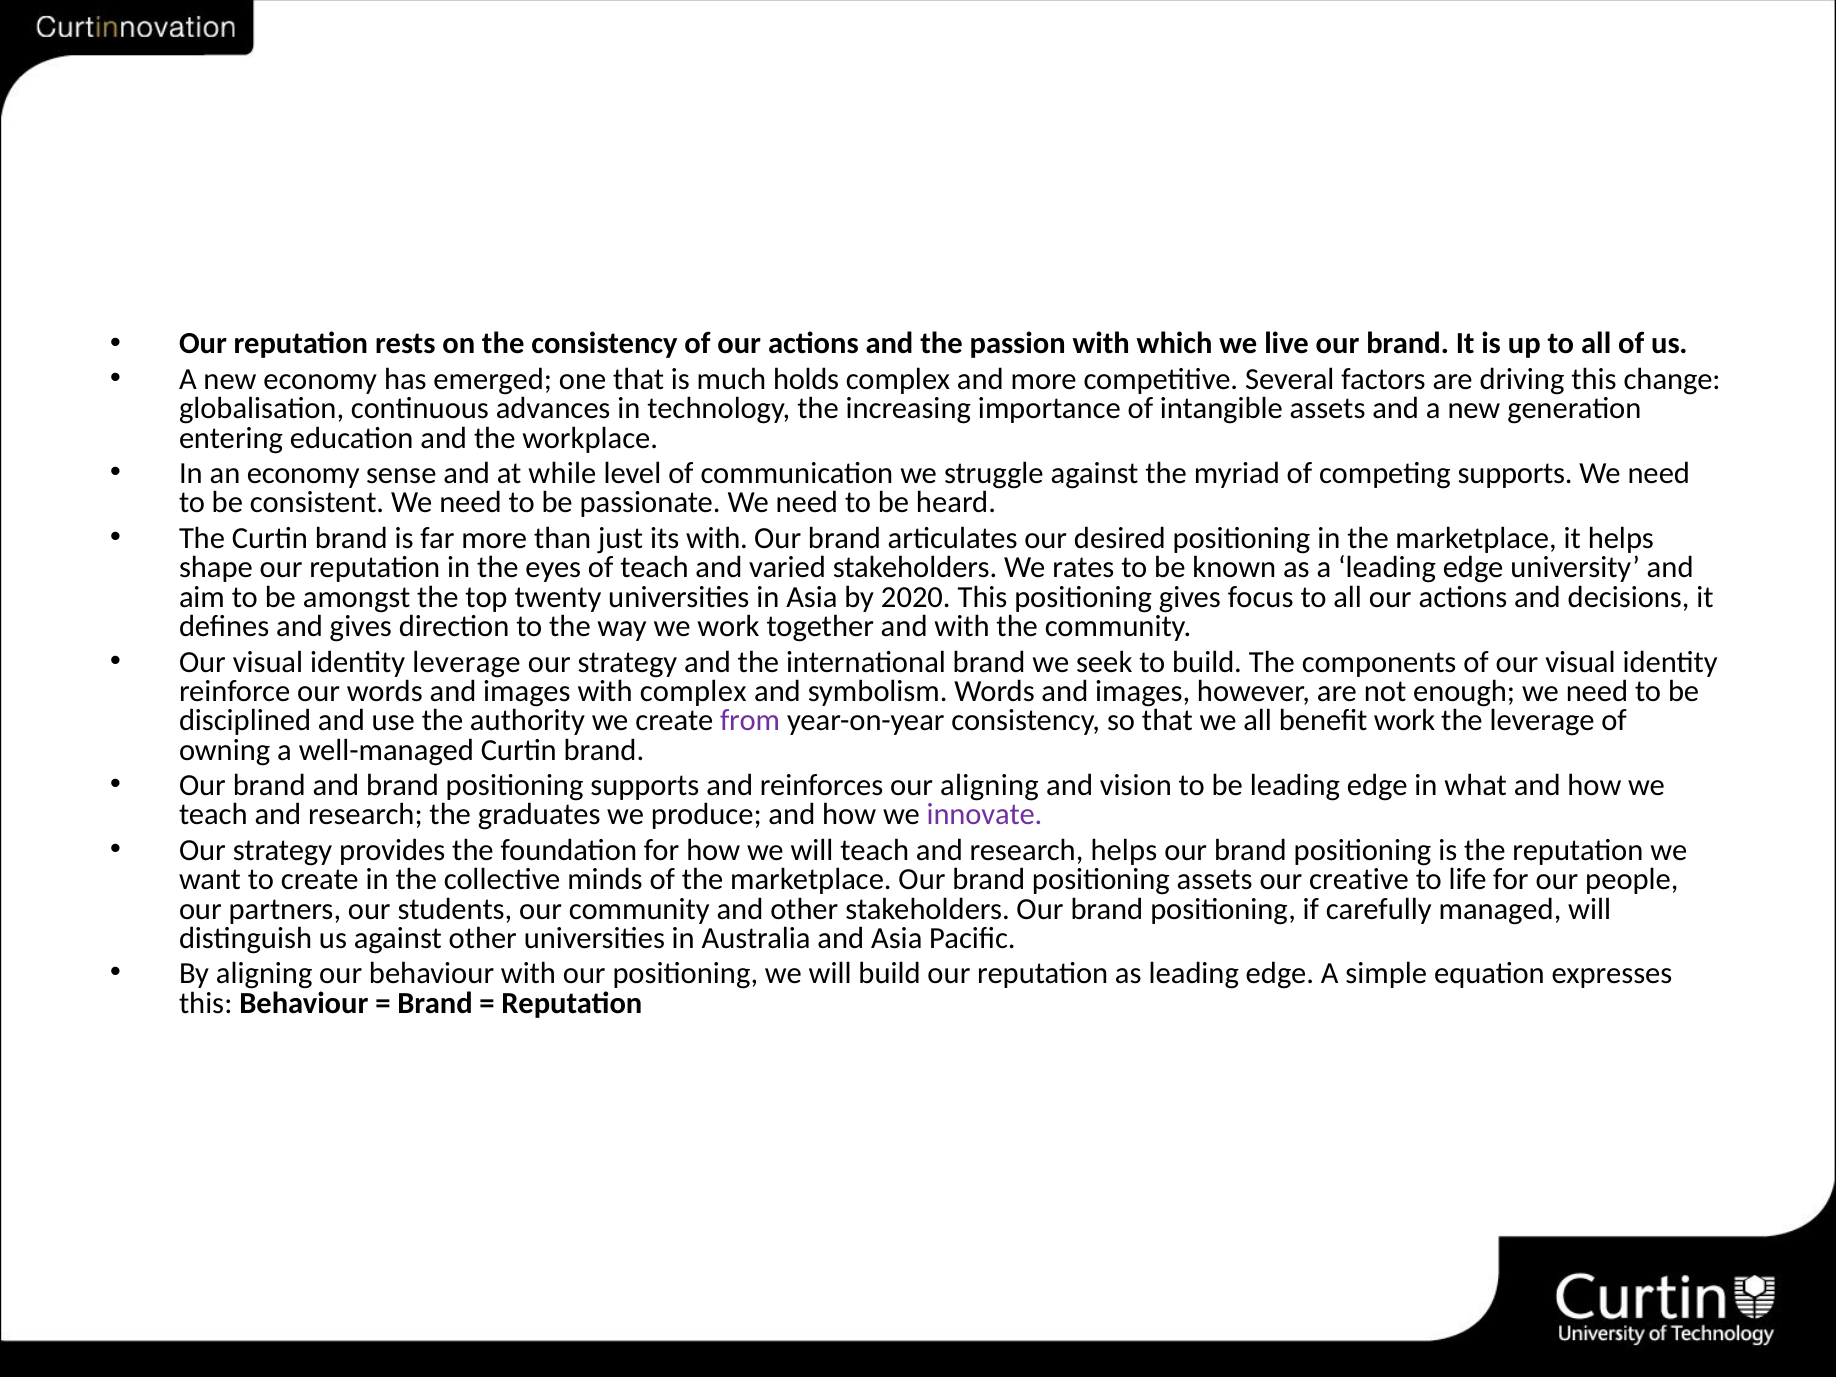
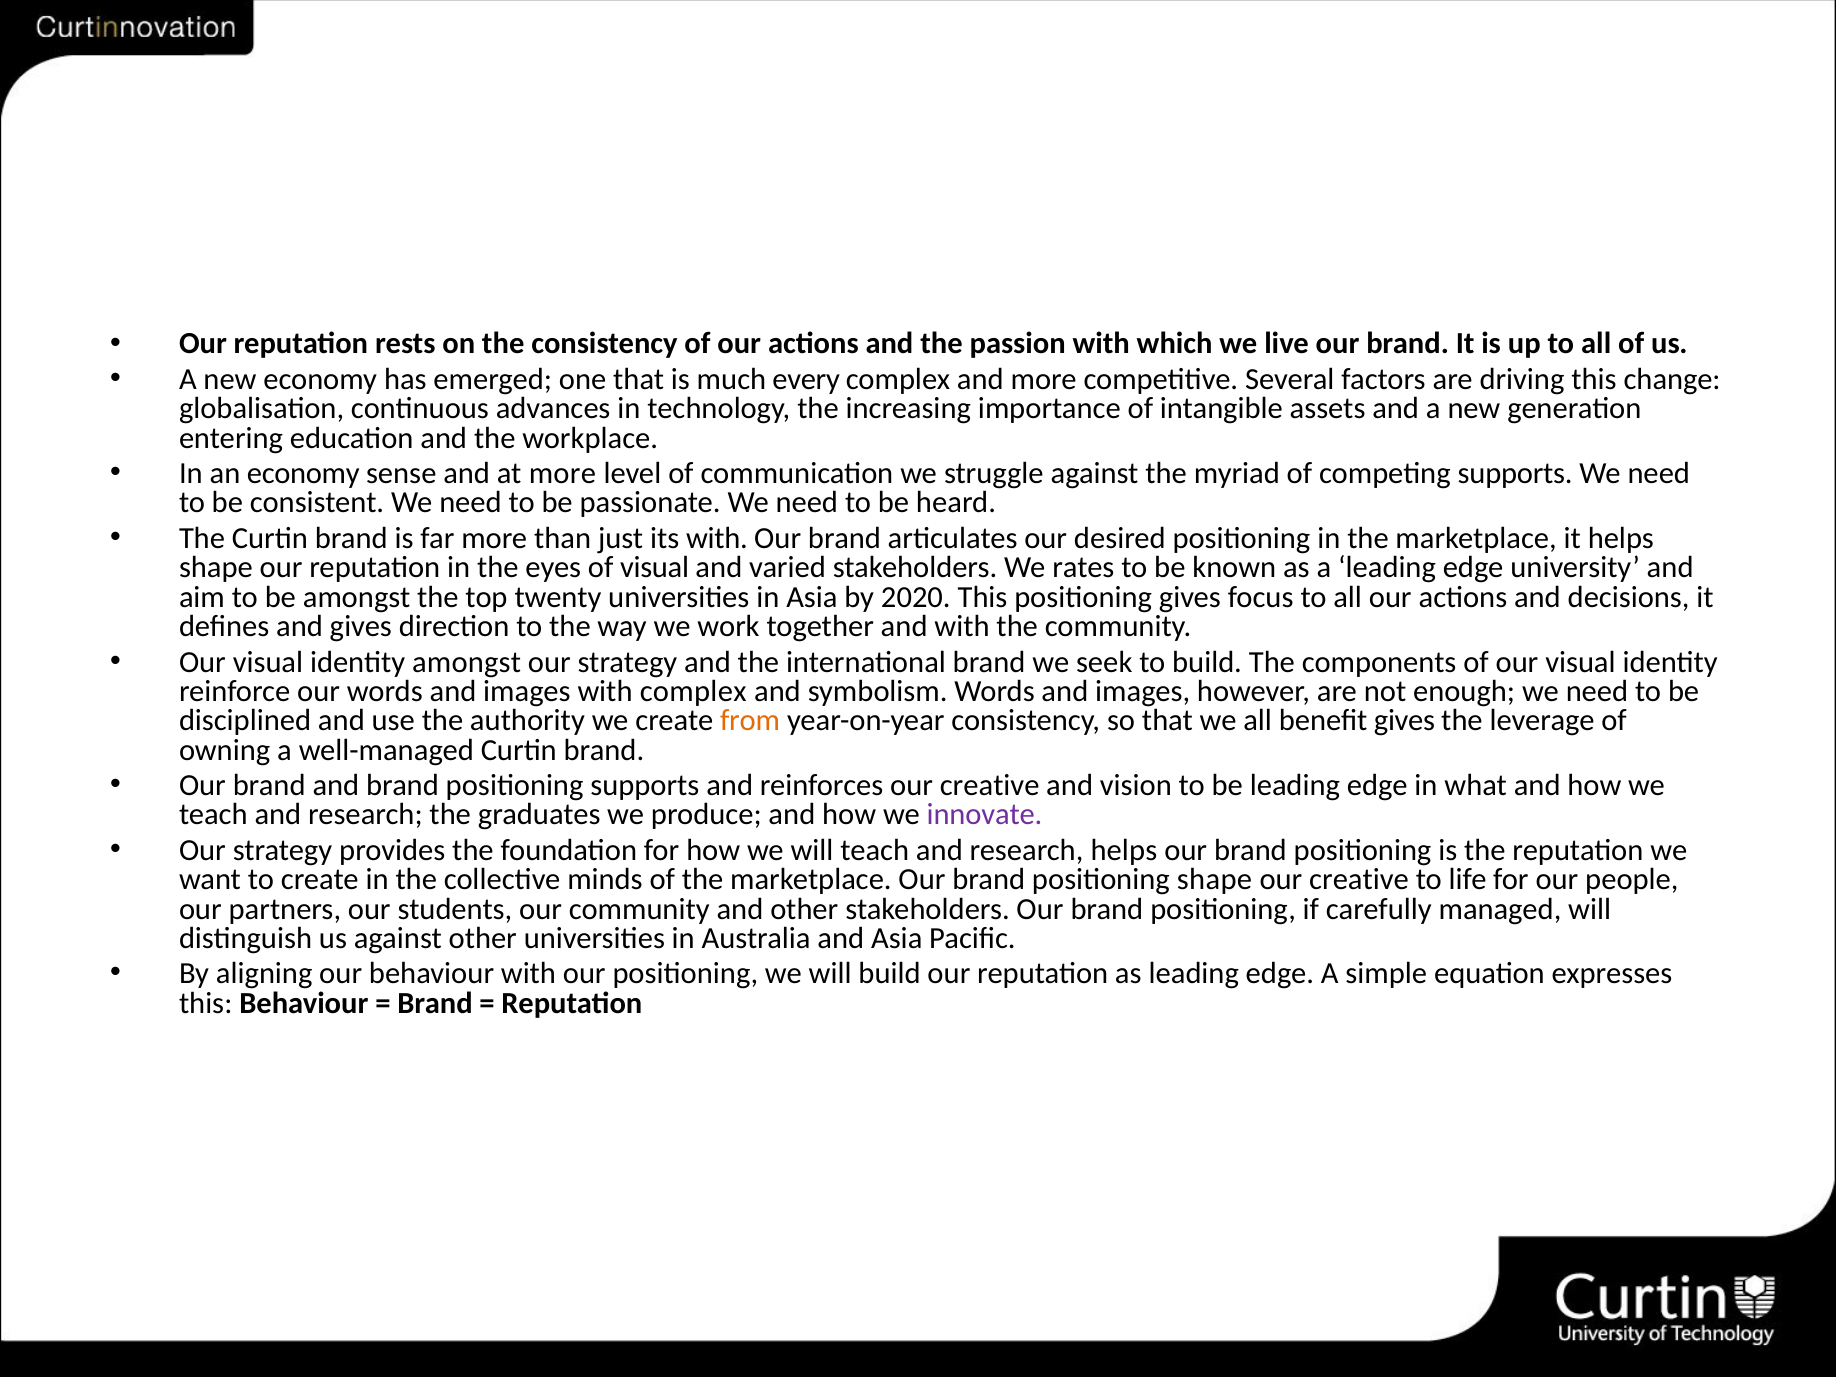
holds: holds -> every
at while: while -> more
of teach: teach -> visual
identity leverage: leverage -> amongst
from colour: purple -> orange
benefit work: work -> gives
reinforces our aligning: aligning -> creative
positioning assets: assets -> shape
